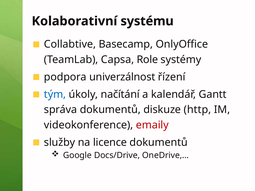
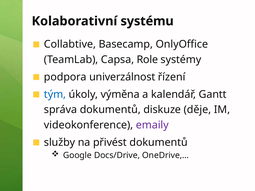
načítání: načítání -> výměna
http: http -> děje
emaily colour: red -> purple
licence: licence -> přivést
